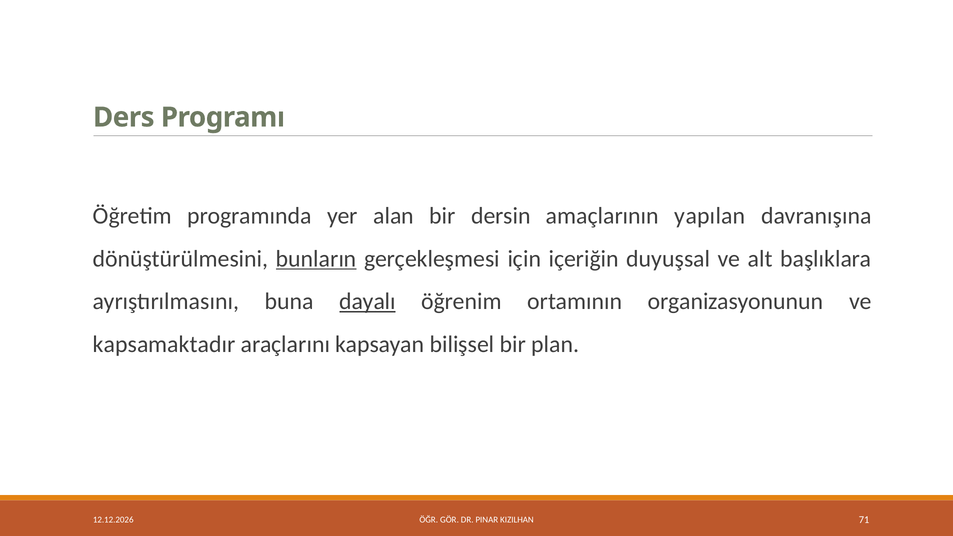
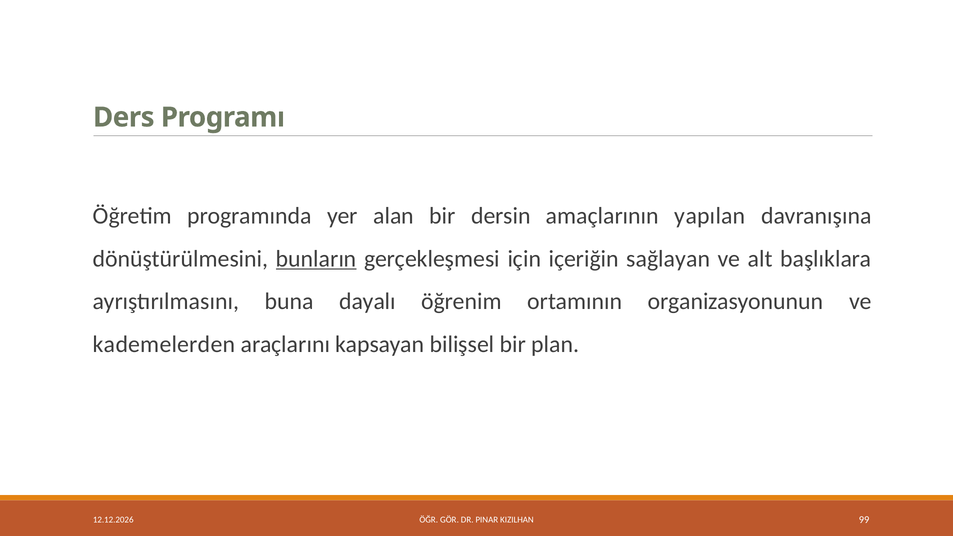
duyuşsal: duyuşsal -> sağlayan
dayalı underline: present -> none
kapsamaktadır: kapsamaktadır -> kademelerden
71: 71 -> 99
